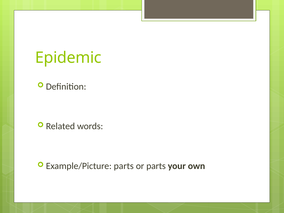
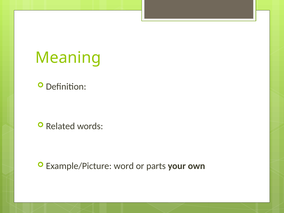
Epidemic: Epidemic -> Meaning
Example/Picture parts: parts -> word
